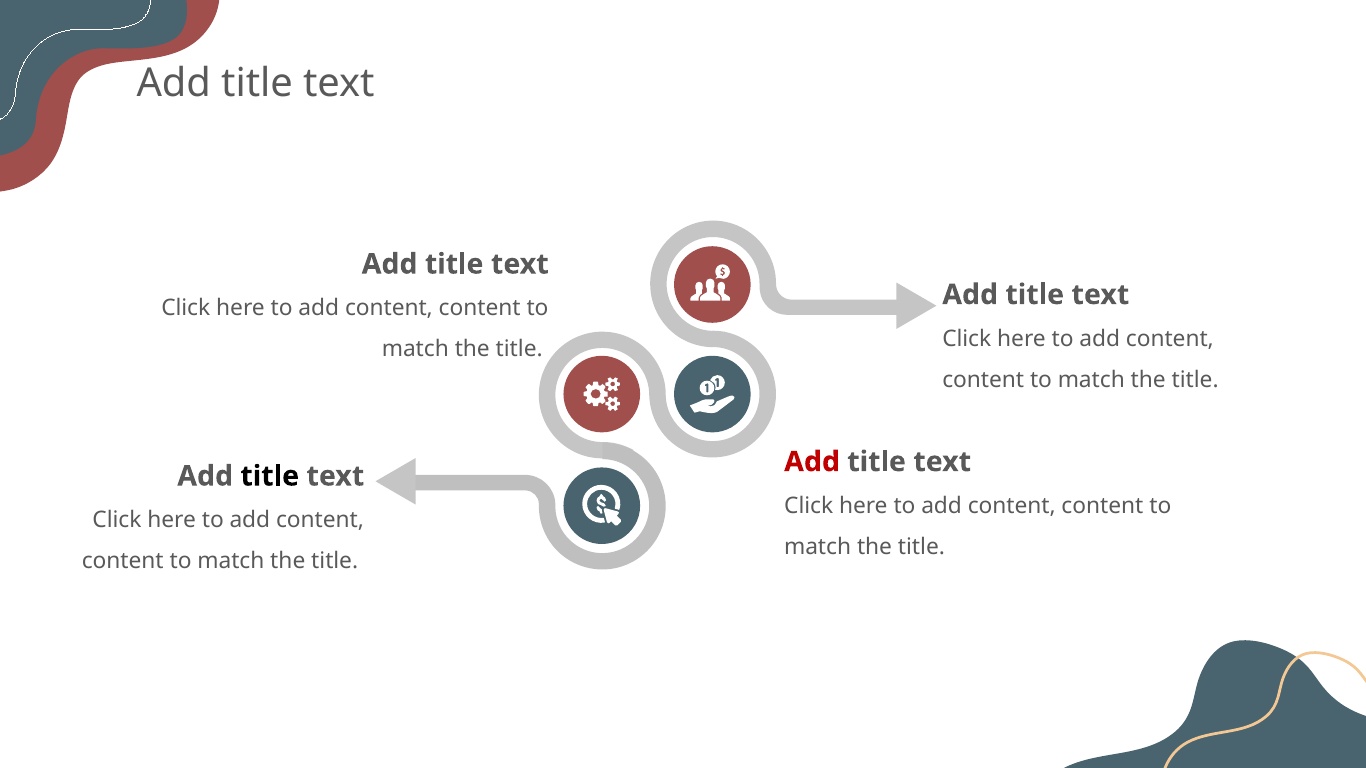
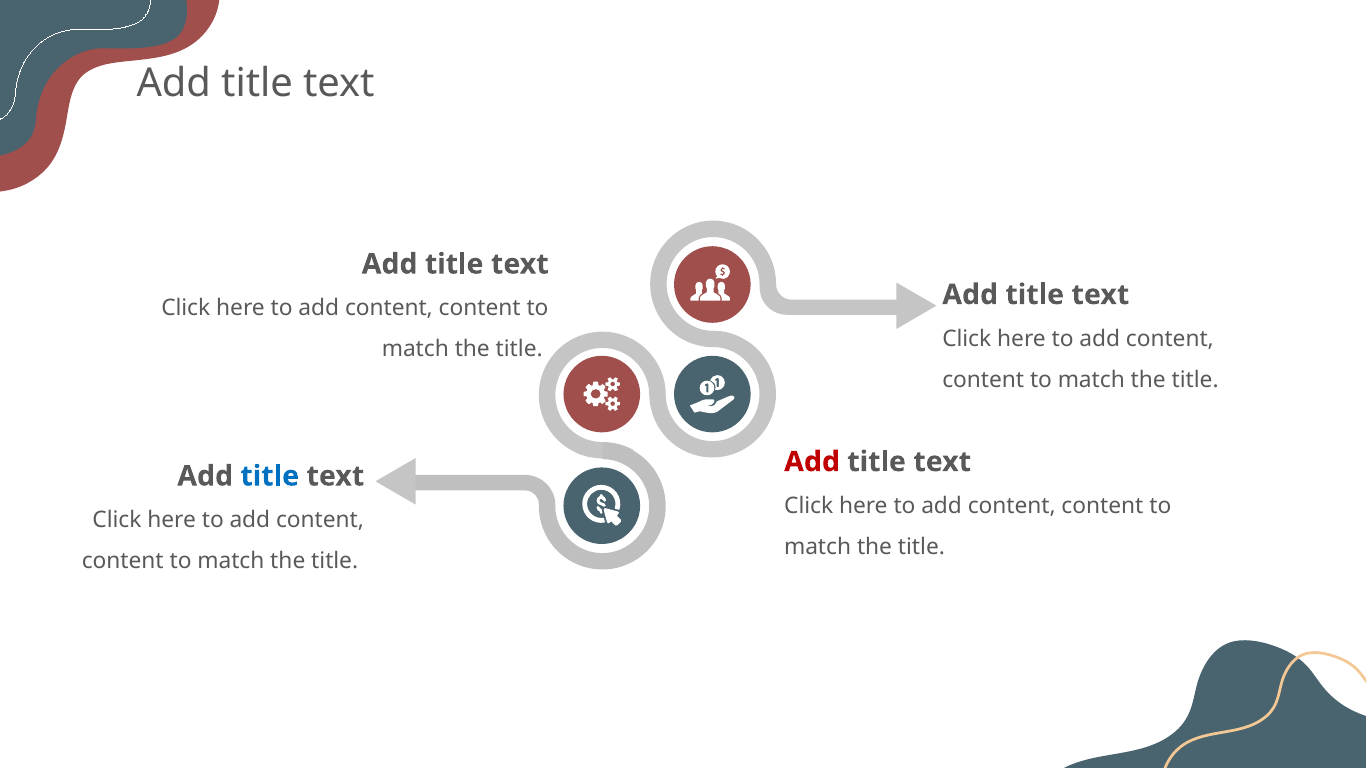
title at (270, 476) colour: black -> blue
